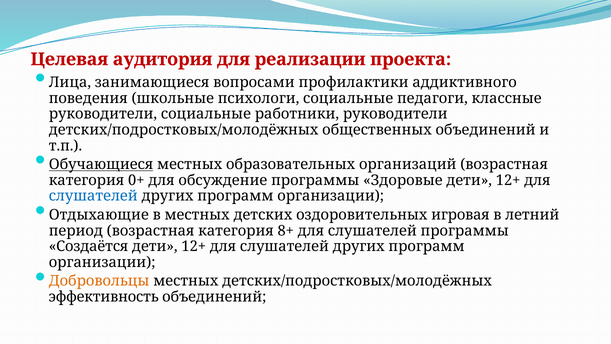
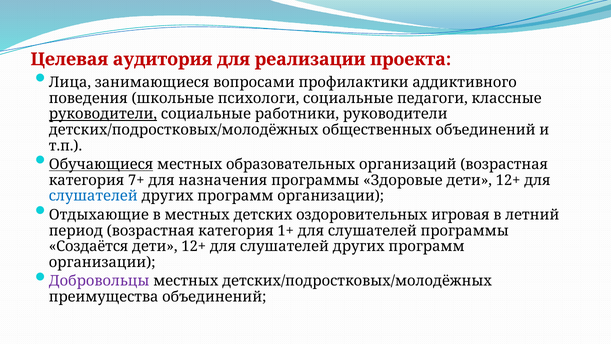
руководители at (103, 114) underline: none -> present
0+: 0+ -> 7+
обсуждение: обсуждение -> назначения
8+: 8+ -> 1+
Добровольцы colour: orange -> purple
эффективность: эффективность -> преимущества
